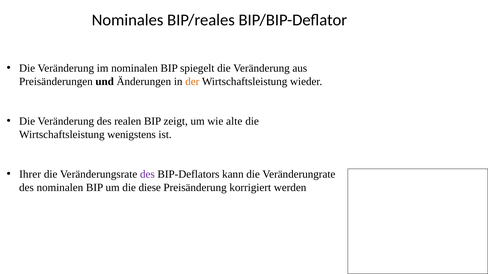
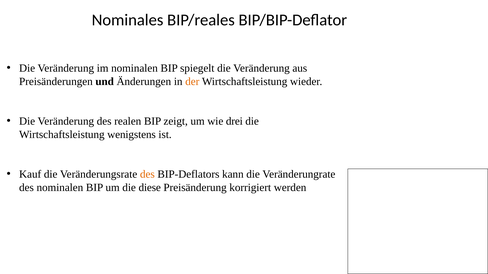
alte: alte -> drei
Ihrer: Ihrer -> Kauf
des at (147, 174) colour: purple -> orange
